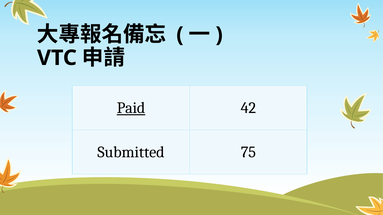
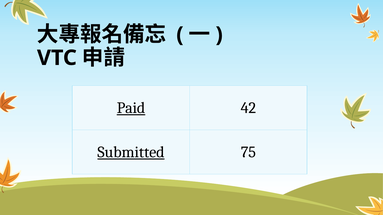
Submitted underline: none -> present
